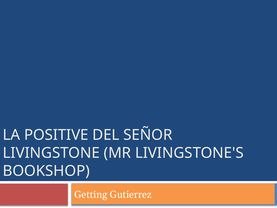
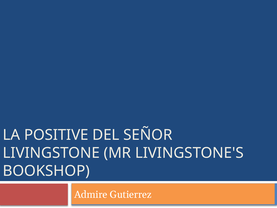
Getting: Getting -> Admire
